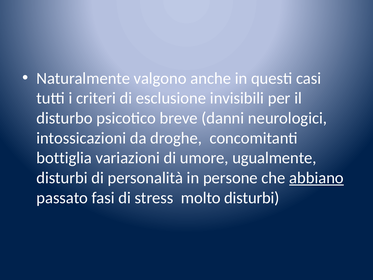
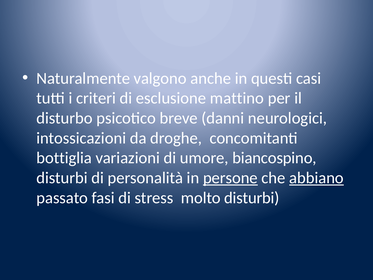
invisibili: invisibili -> mattino
ugualmente: ugualmente -> biancospino
persone underline: none -> present
